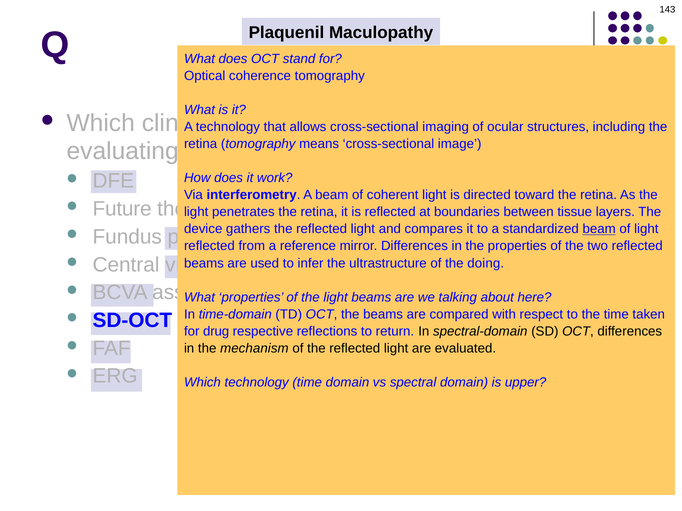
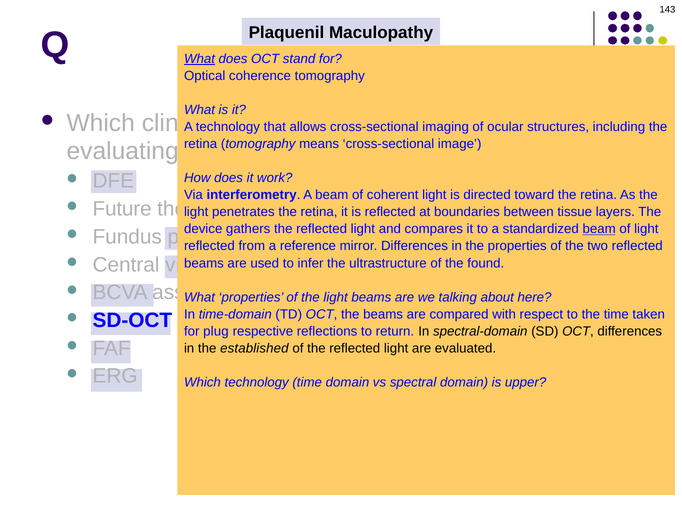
What at (199, 59) underline: none -> present
doing: doing -> found
drug: drug -> plug
mechanism: mechanism -> established
